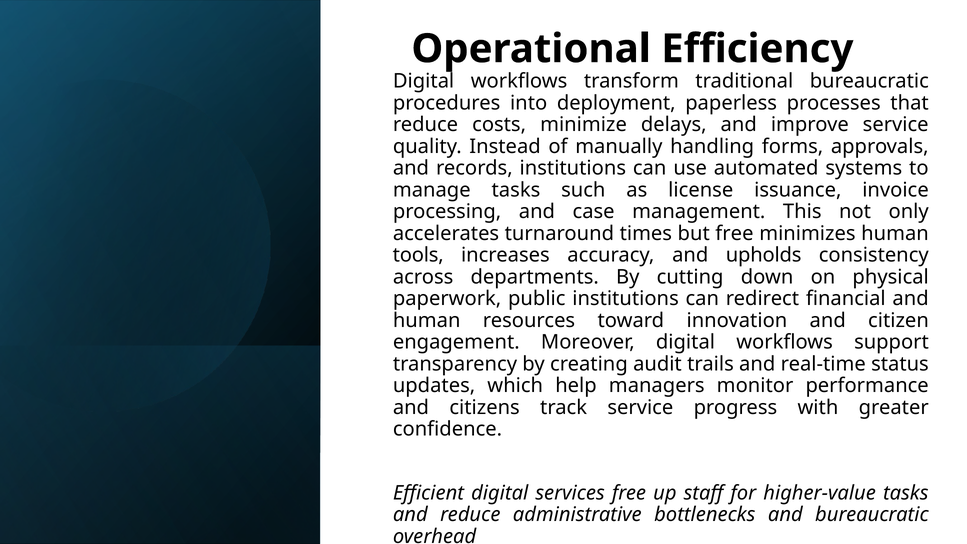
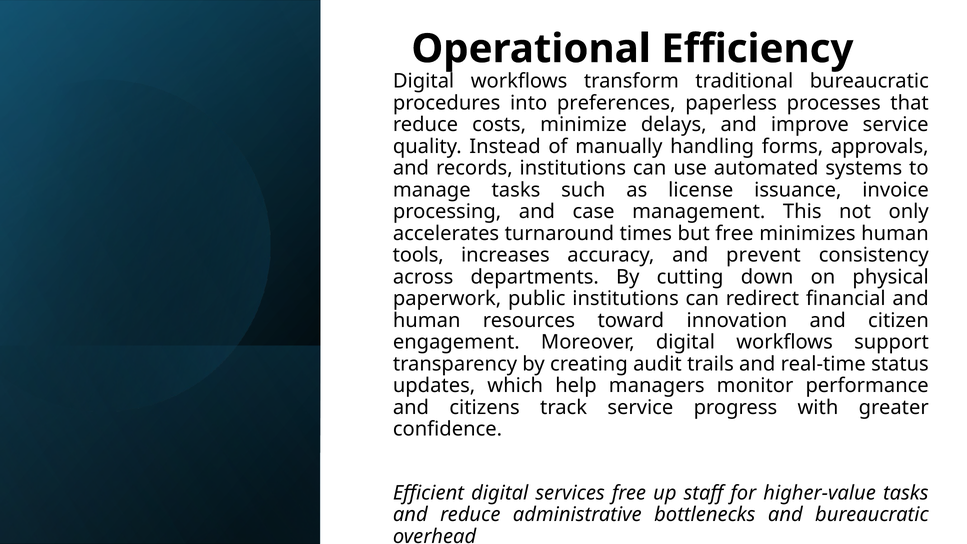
deployment: deployment -> preferences
upholds: upholds -> prevent
